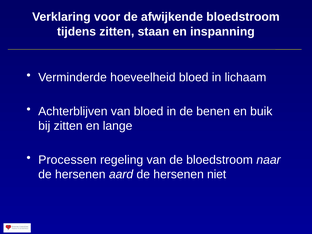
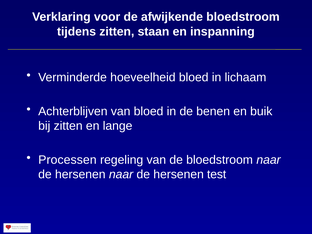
hersenen aard: aard -> naar
niet: niet -> test
